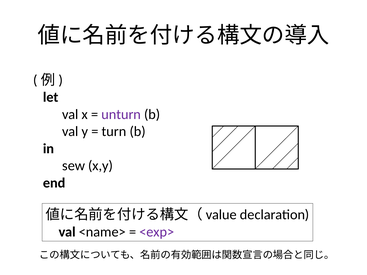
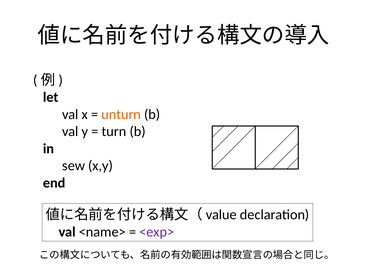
unturn colour: purple -> orange
